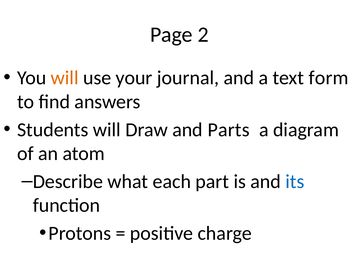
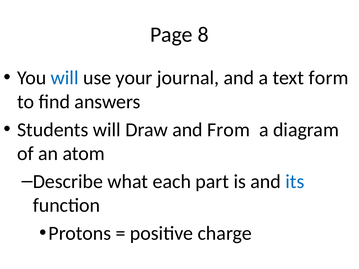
2: 2 -> 8
will at (65, 78) colour: orange -> blue
Parts: Parts -> From
